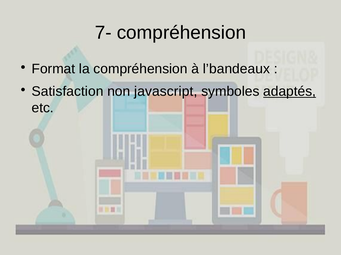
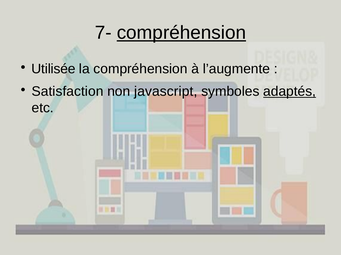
compréhension at (181, 33) underline: none -> present
Format: Format -> Utilisée
l’bandeaux: l’bandeaux -> l’augmente
